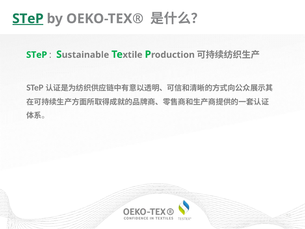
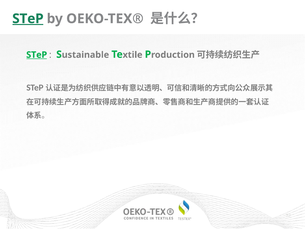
STeP at (37, 55) underline: none -> present
